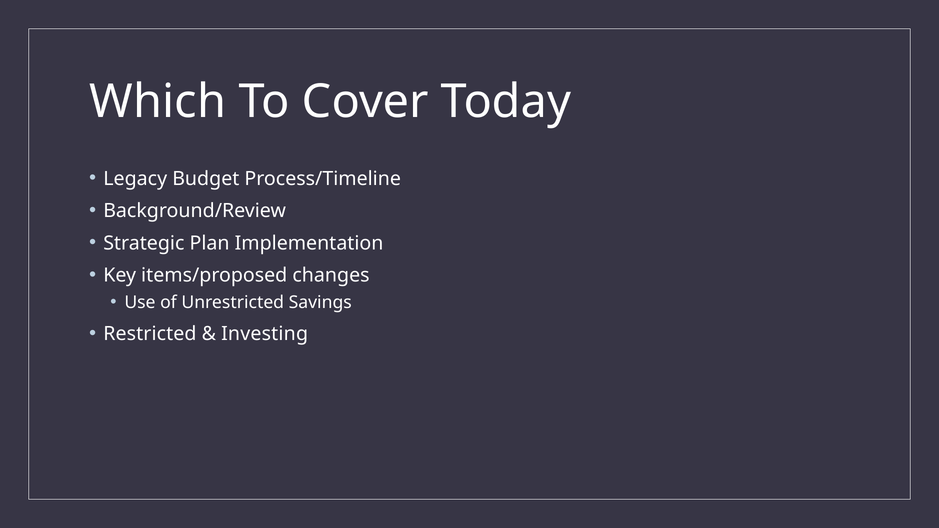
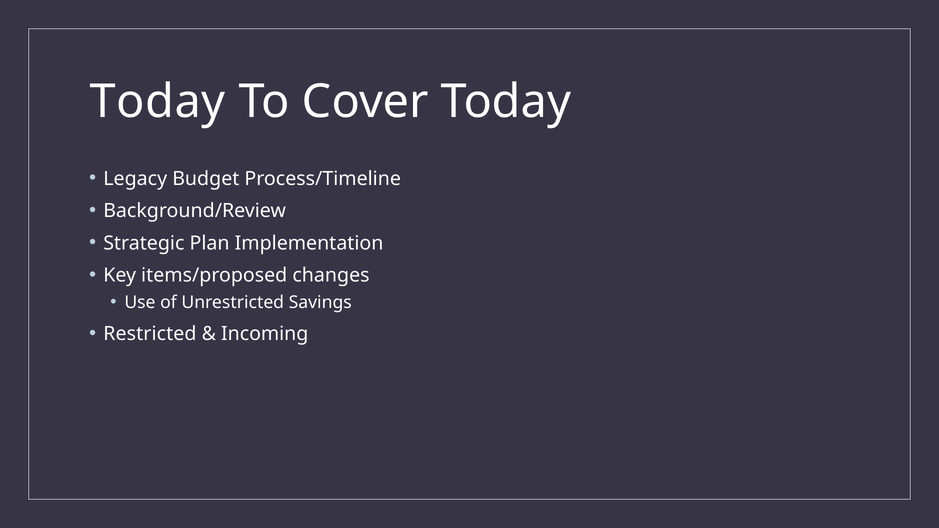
Which at (158, 102): Which -> Today
Investing: Investing -> Incoming
